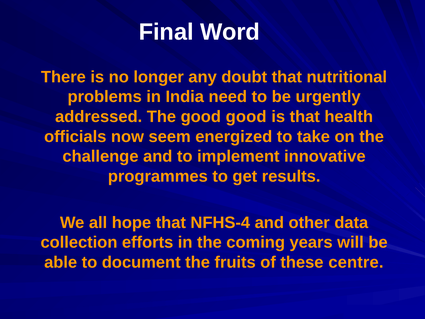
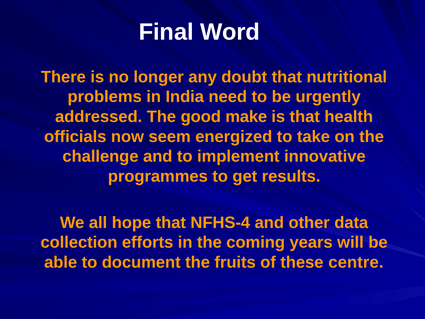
good good: good -> make
